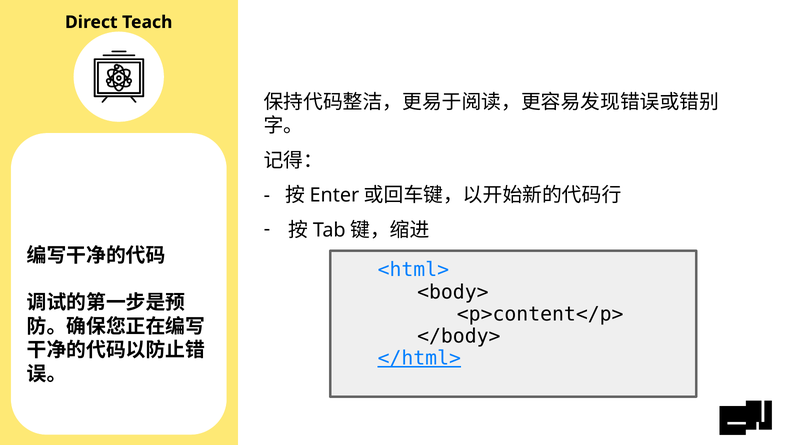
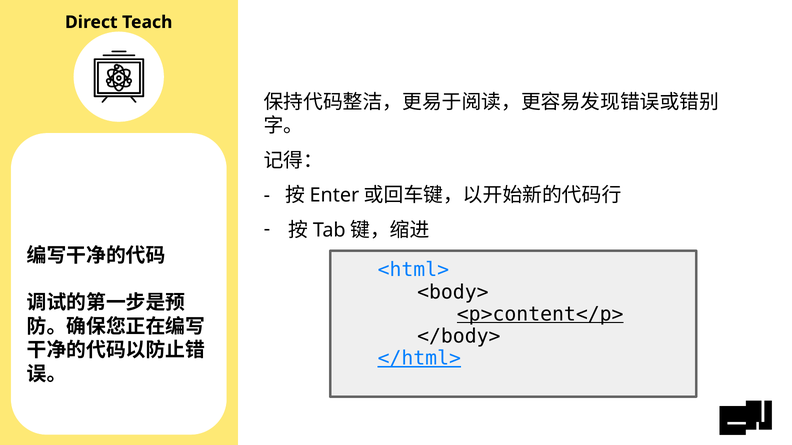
<p>content</p> underline: none -> present
